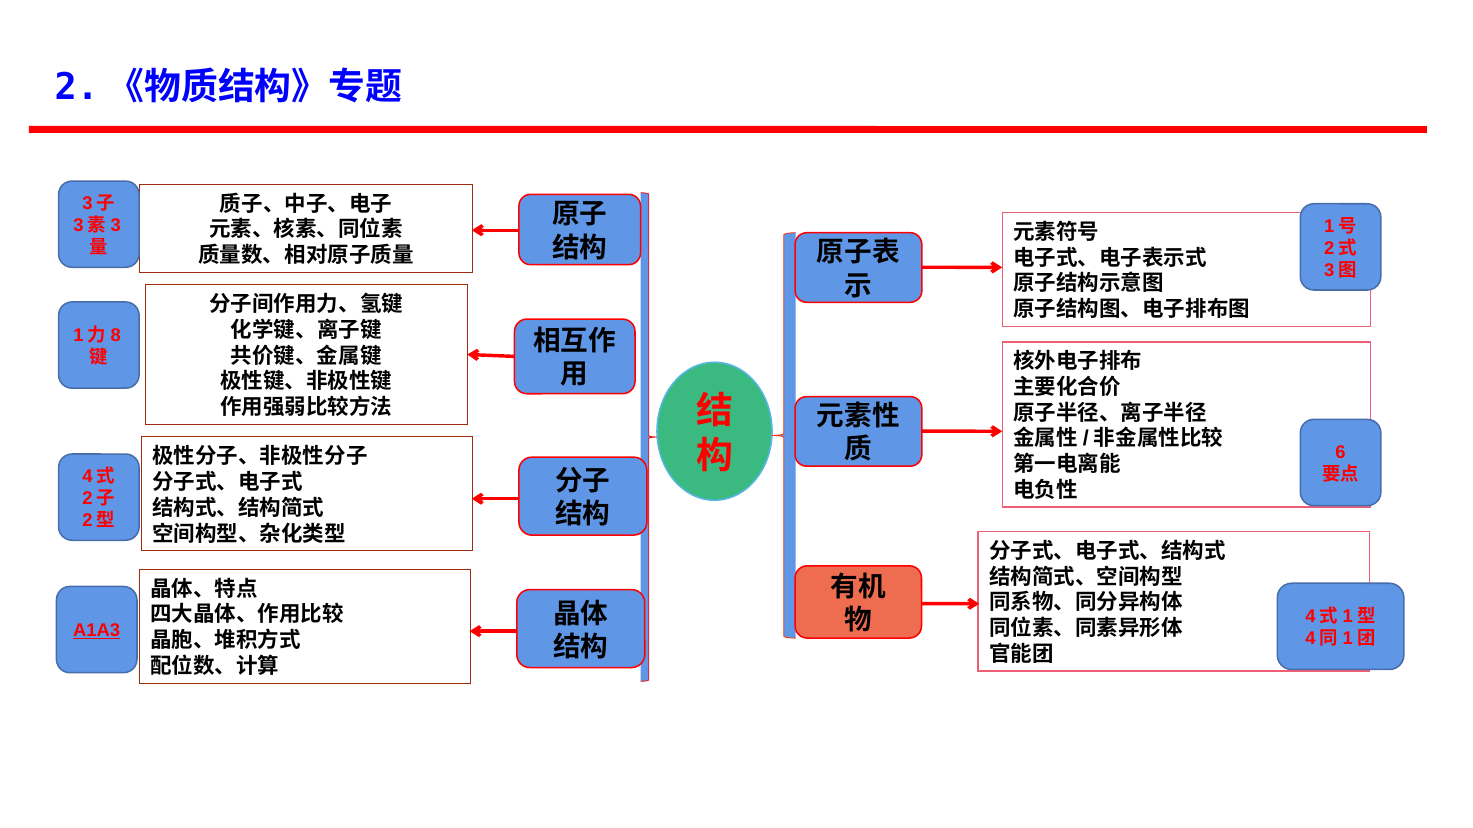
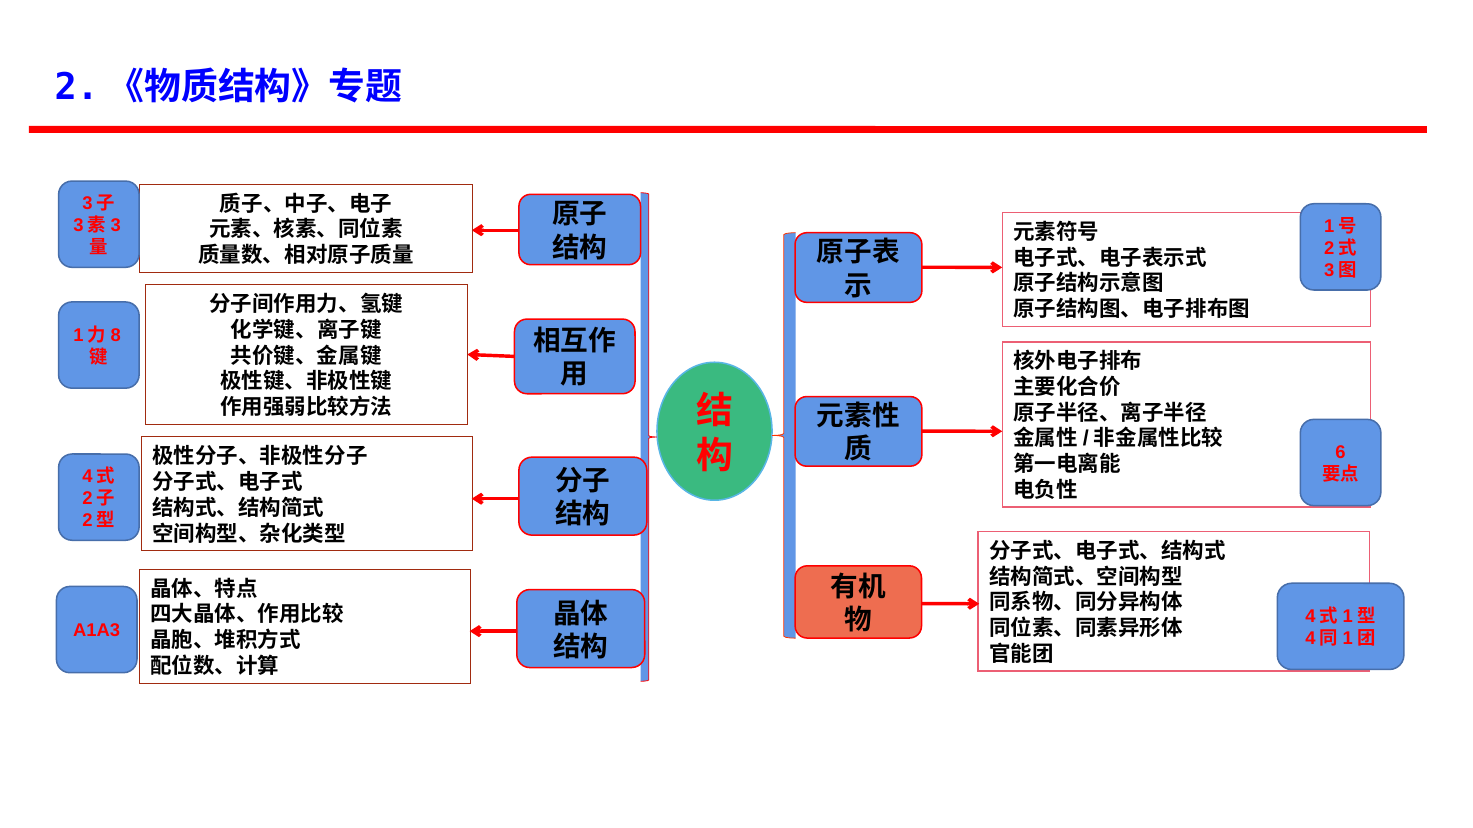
A1A3 underline: present -> none
